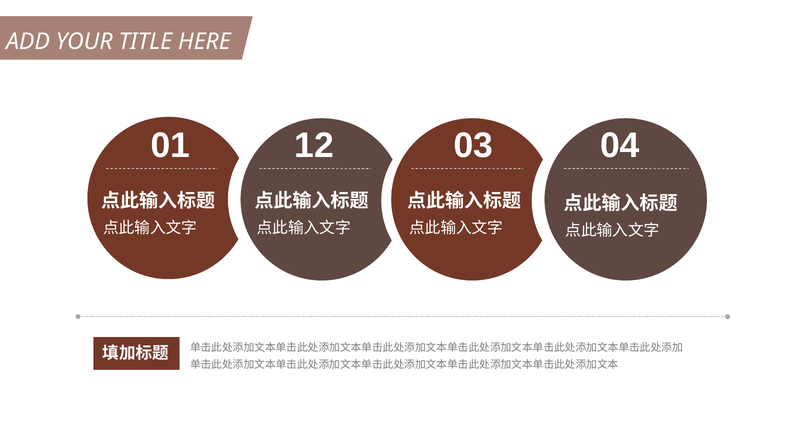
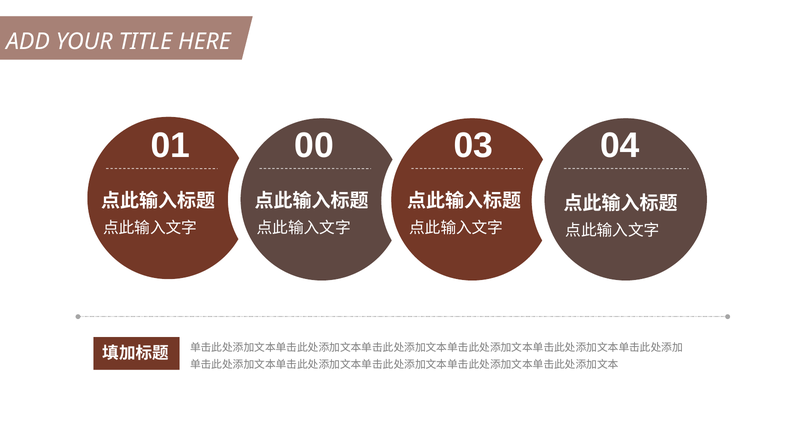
12: 12 -> 00
